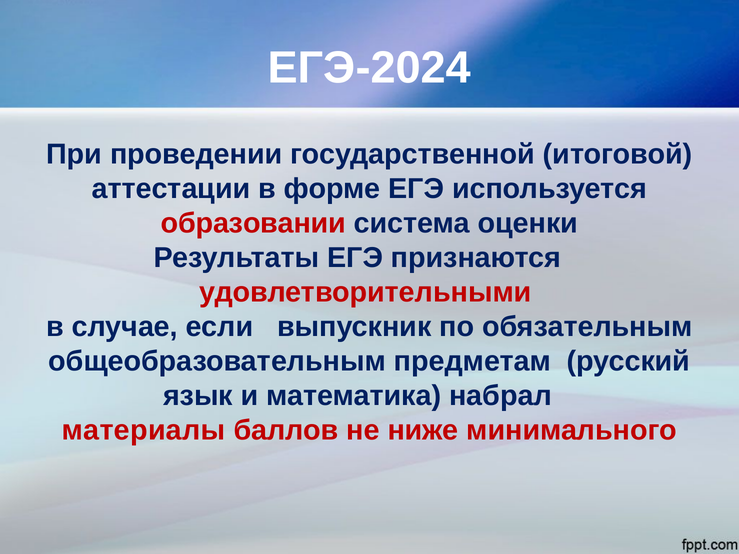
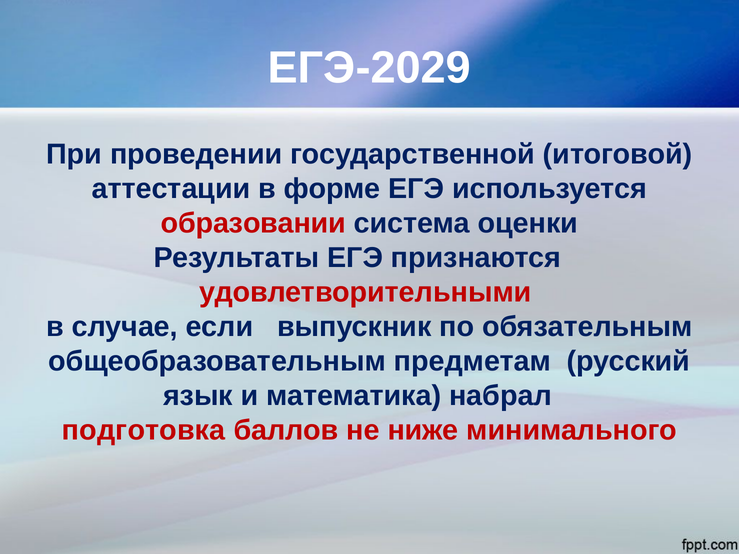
ЕГЭ-2024: ЕГЭ-2024 -> ЕГЭ-2029
материалы: материалы -> подготовка
